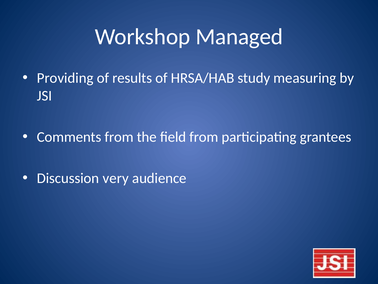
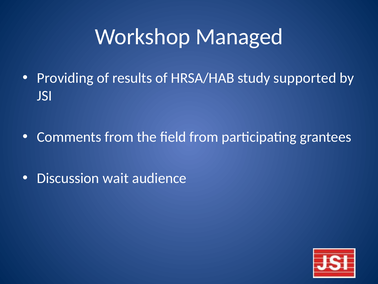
measuring: measuring -> supported
very: very -> wait
